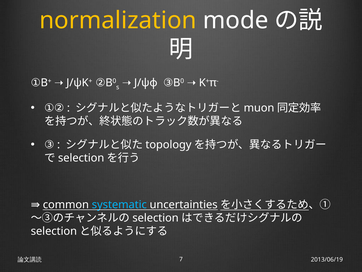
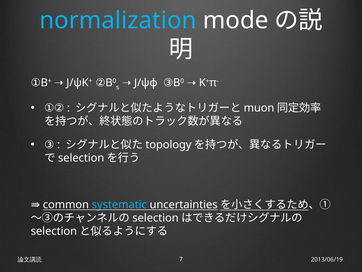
normalization colour: yellow -> light blue
